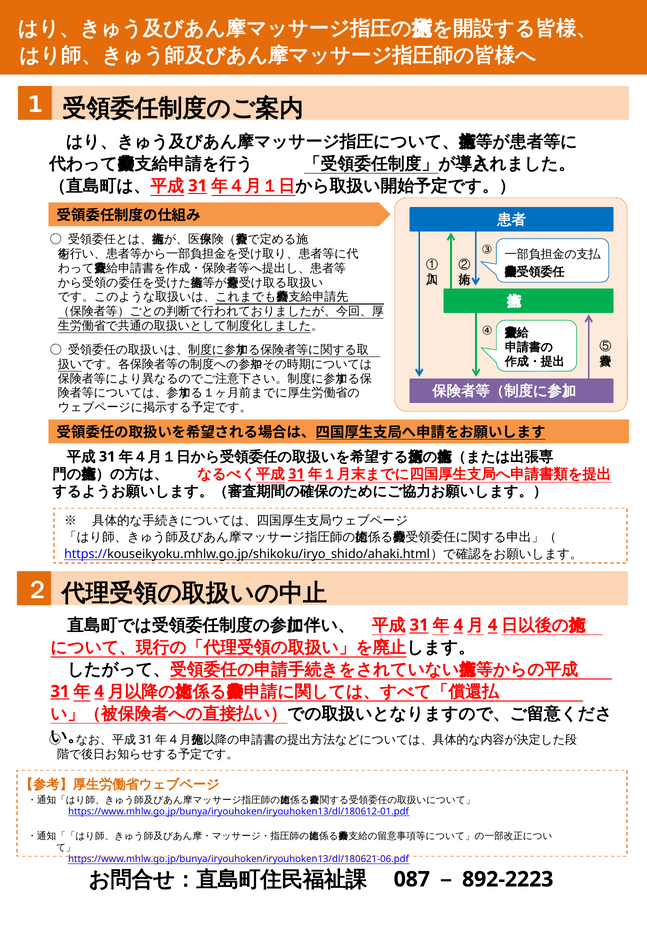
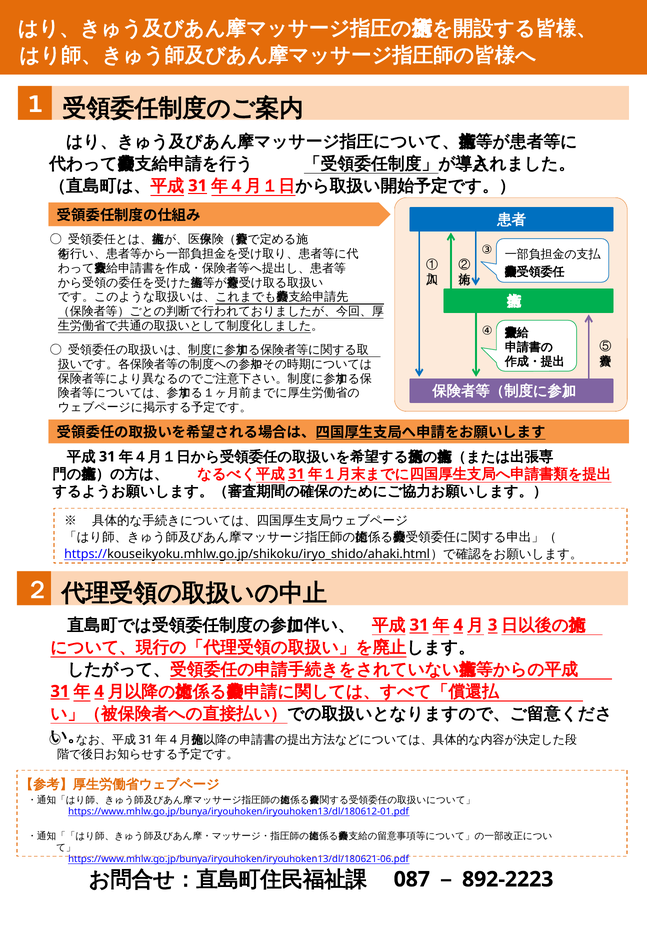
4 at (493, 625): 4 -> 3
